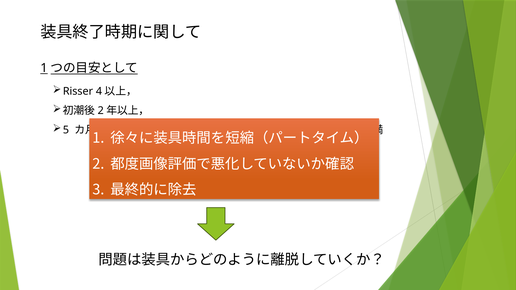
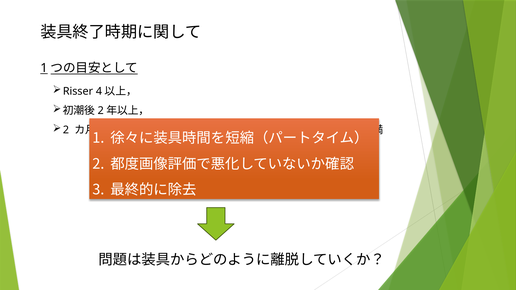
5 at (66, 130): 5 -> 2
